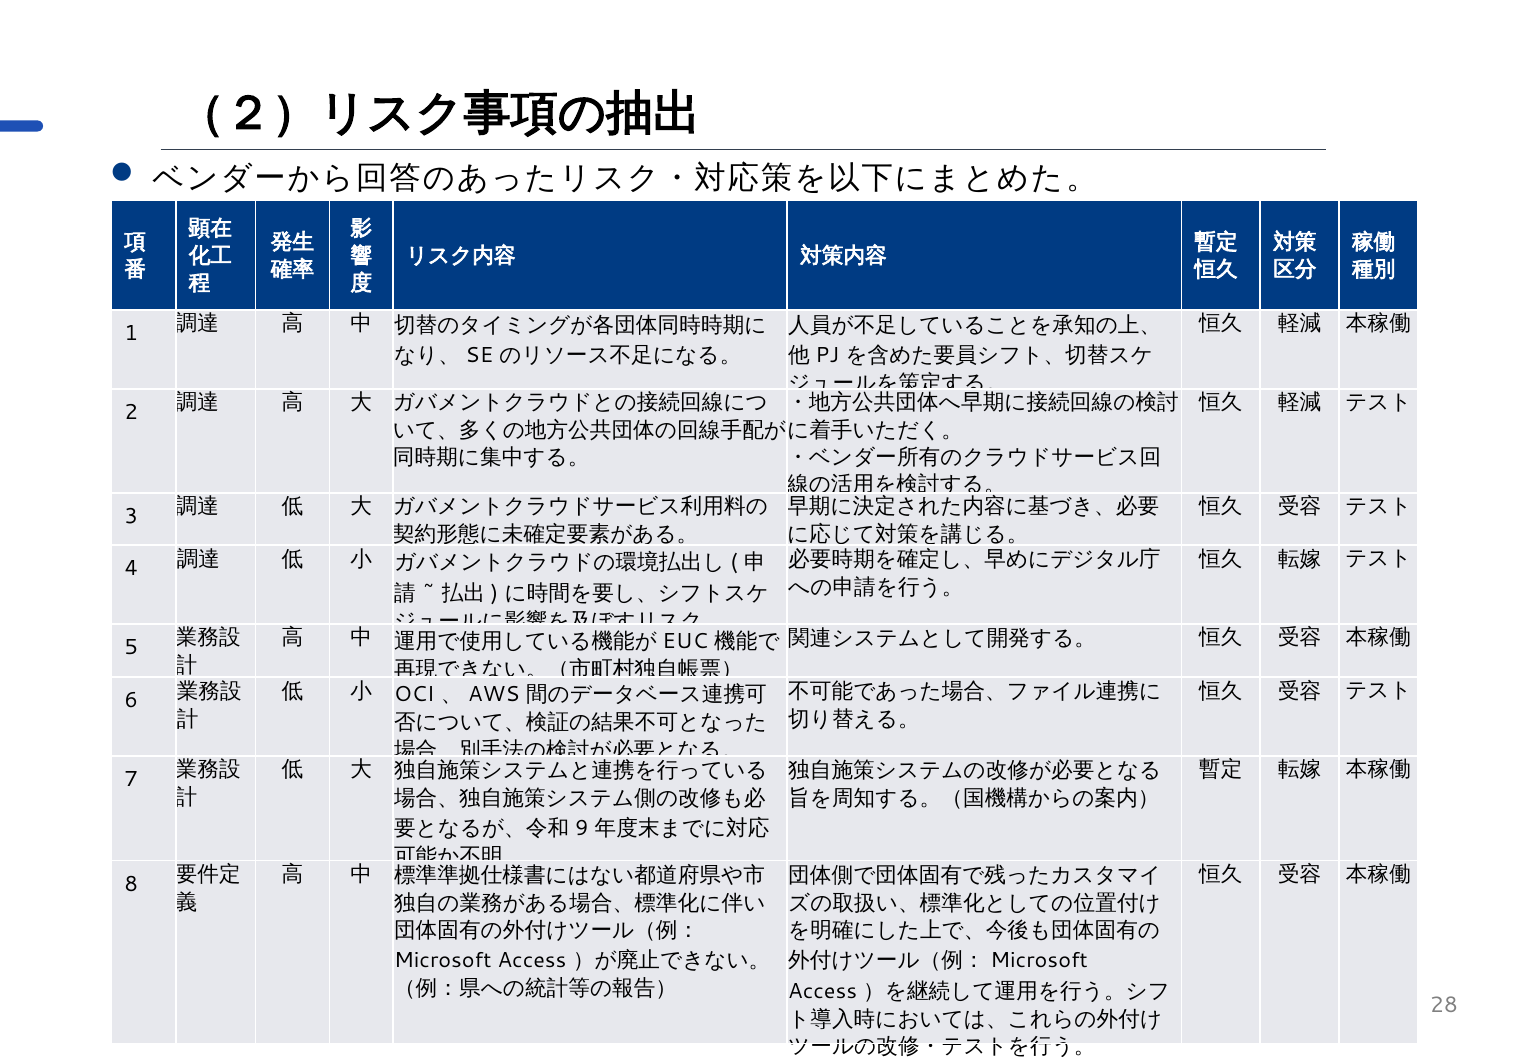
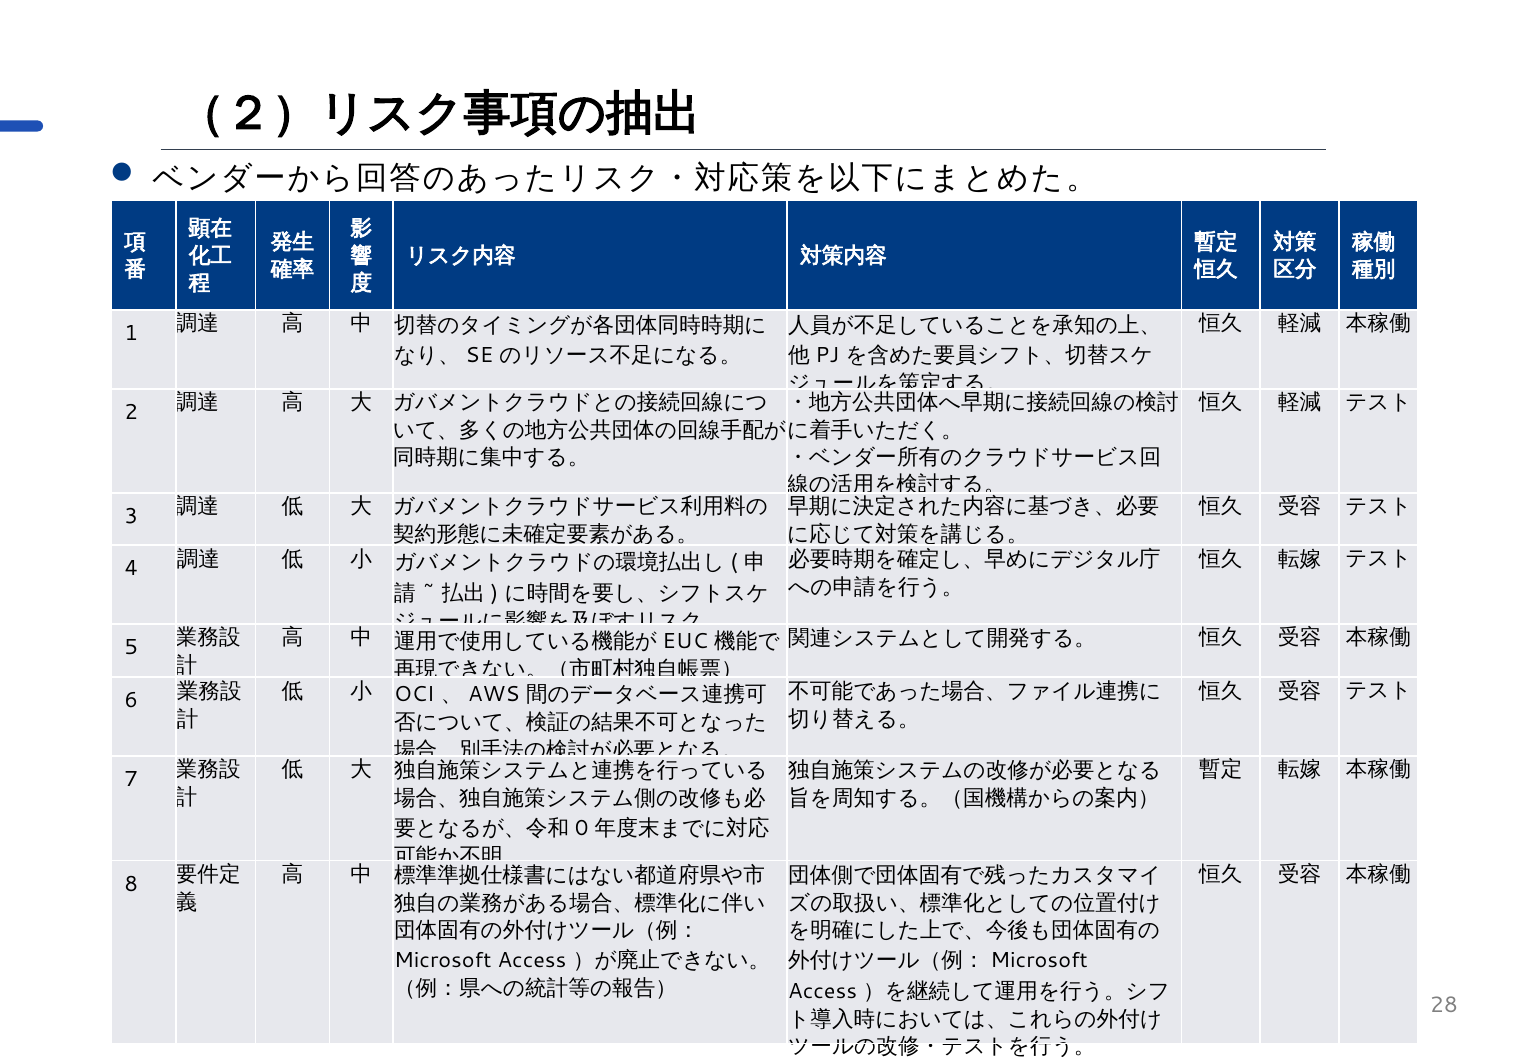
9: 9 -> 0
